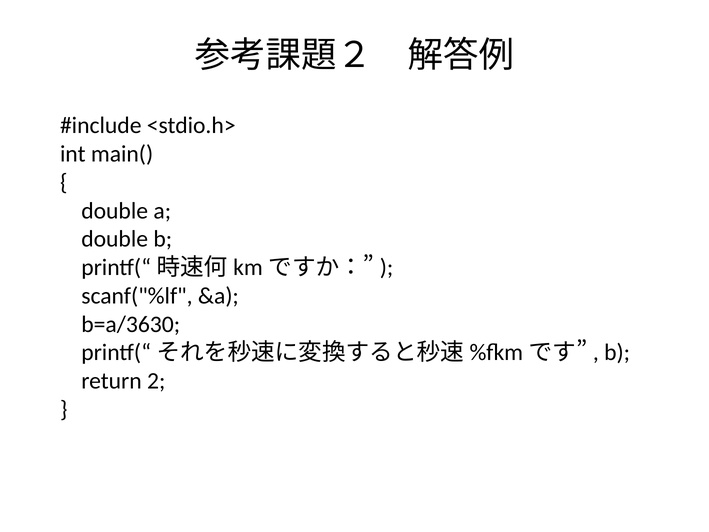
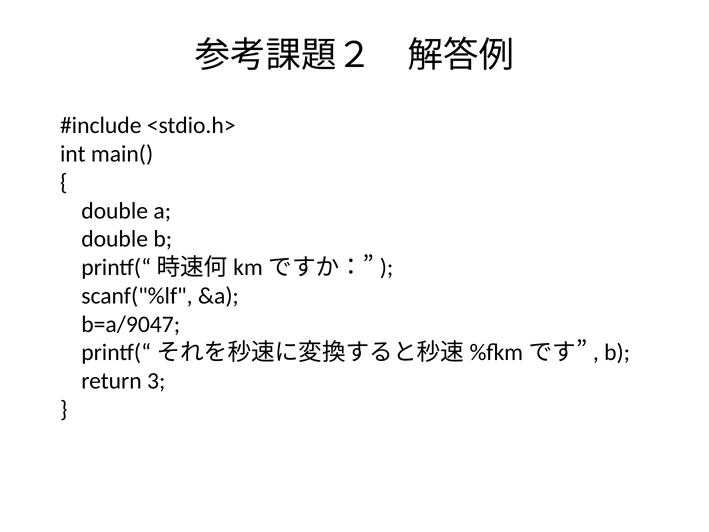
b=a/3630: b=a/3630 -> b=a/9047
2: 2 -> 3
